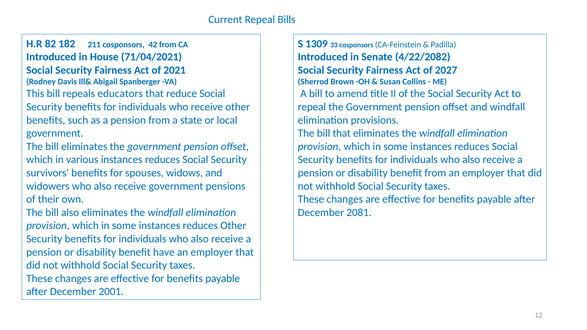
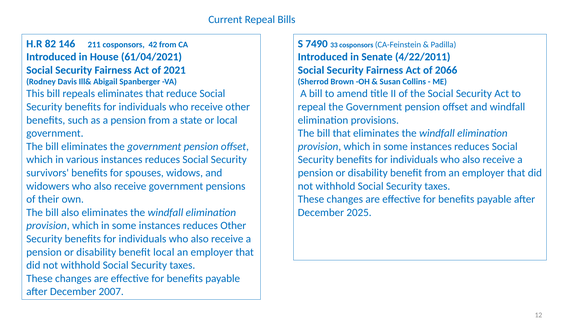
182: 182 -> 146
1309: 1309 -> 7490
71/04/2021: 71/04/2021 -> 61/04/2021
4/22/2082: 4/22/2082 -> 4/22/2011
2027: 2027 -> 2066
repeals educators: educators -> eliminates
2081: 2081 -> 2025
benefit have: have -> local
2001: 2001 -> 2007
